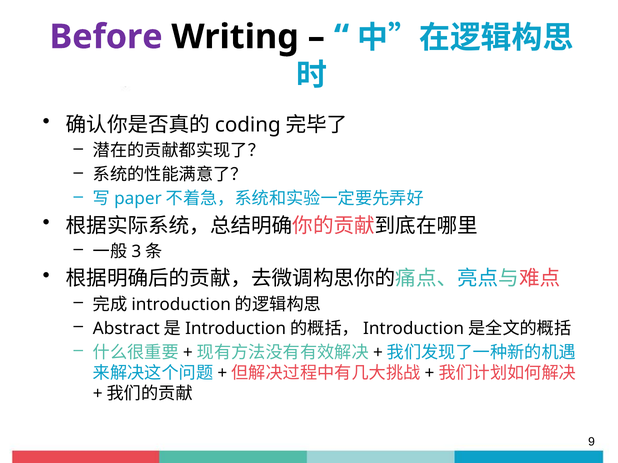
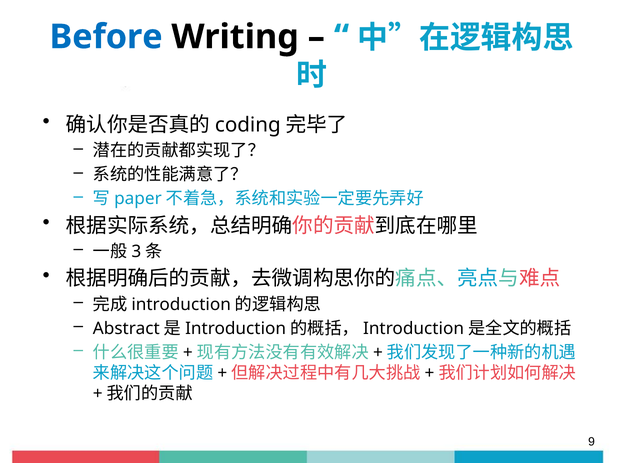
Before colour: purple -> blue
